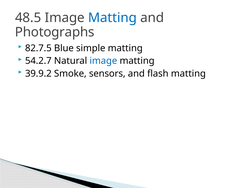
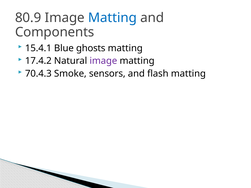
48.5: 48.5 -> 80.9
Photographs: Photographs -> Components
82.7.5: 82.7.5 -> 15.4.1
simple: simple -> ghosts
54.2.7: 54.2.7 -> 17.4.2
image at (103, 61) colour: blue -> purple
39.9.2: 39.9.2 -> 70.4.3
